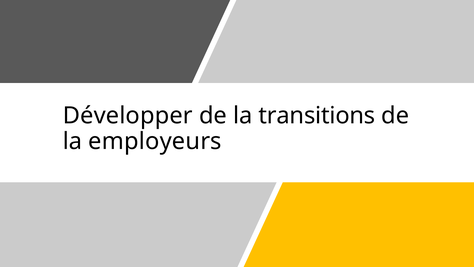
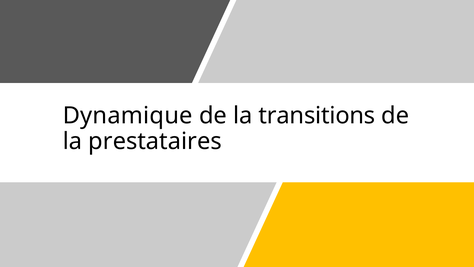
Développer: Développer -> Dynamique
employeurs: employeurs -> prestataires
